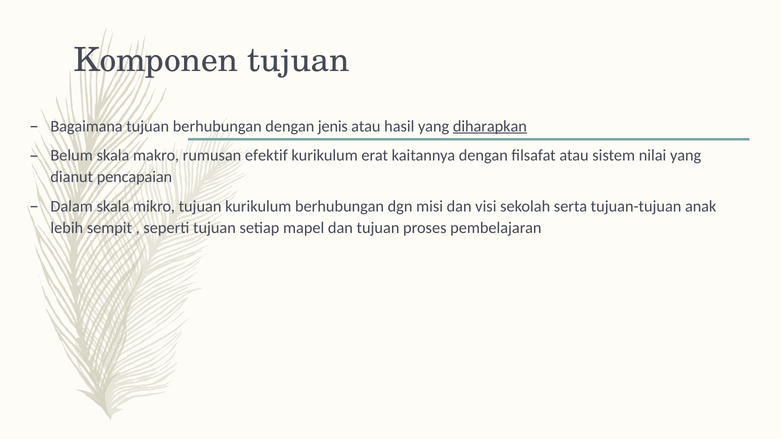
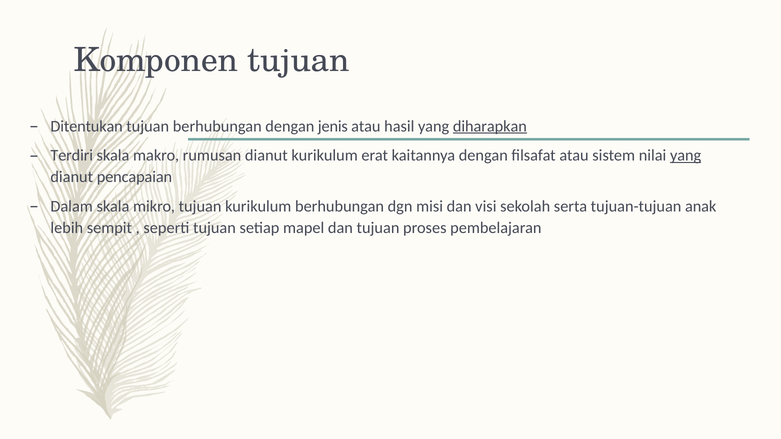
Bagaimana: Bagaimana -> Ditentukan
Belum: Belum -> Terdiri
rumusan efektif: efektif -> dianut
yang at (686, 155) underline: none -> present
